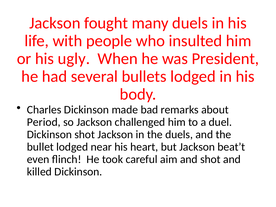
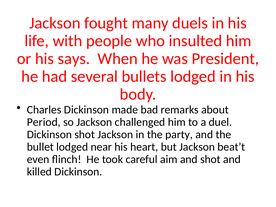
ugly: ugly -> says
the duels: duels -> party
